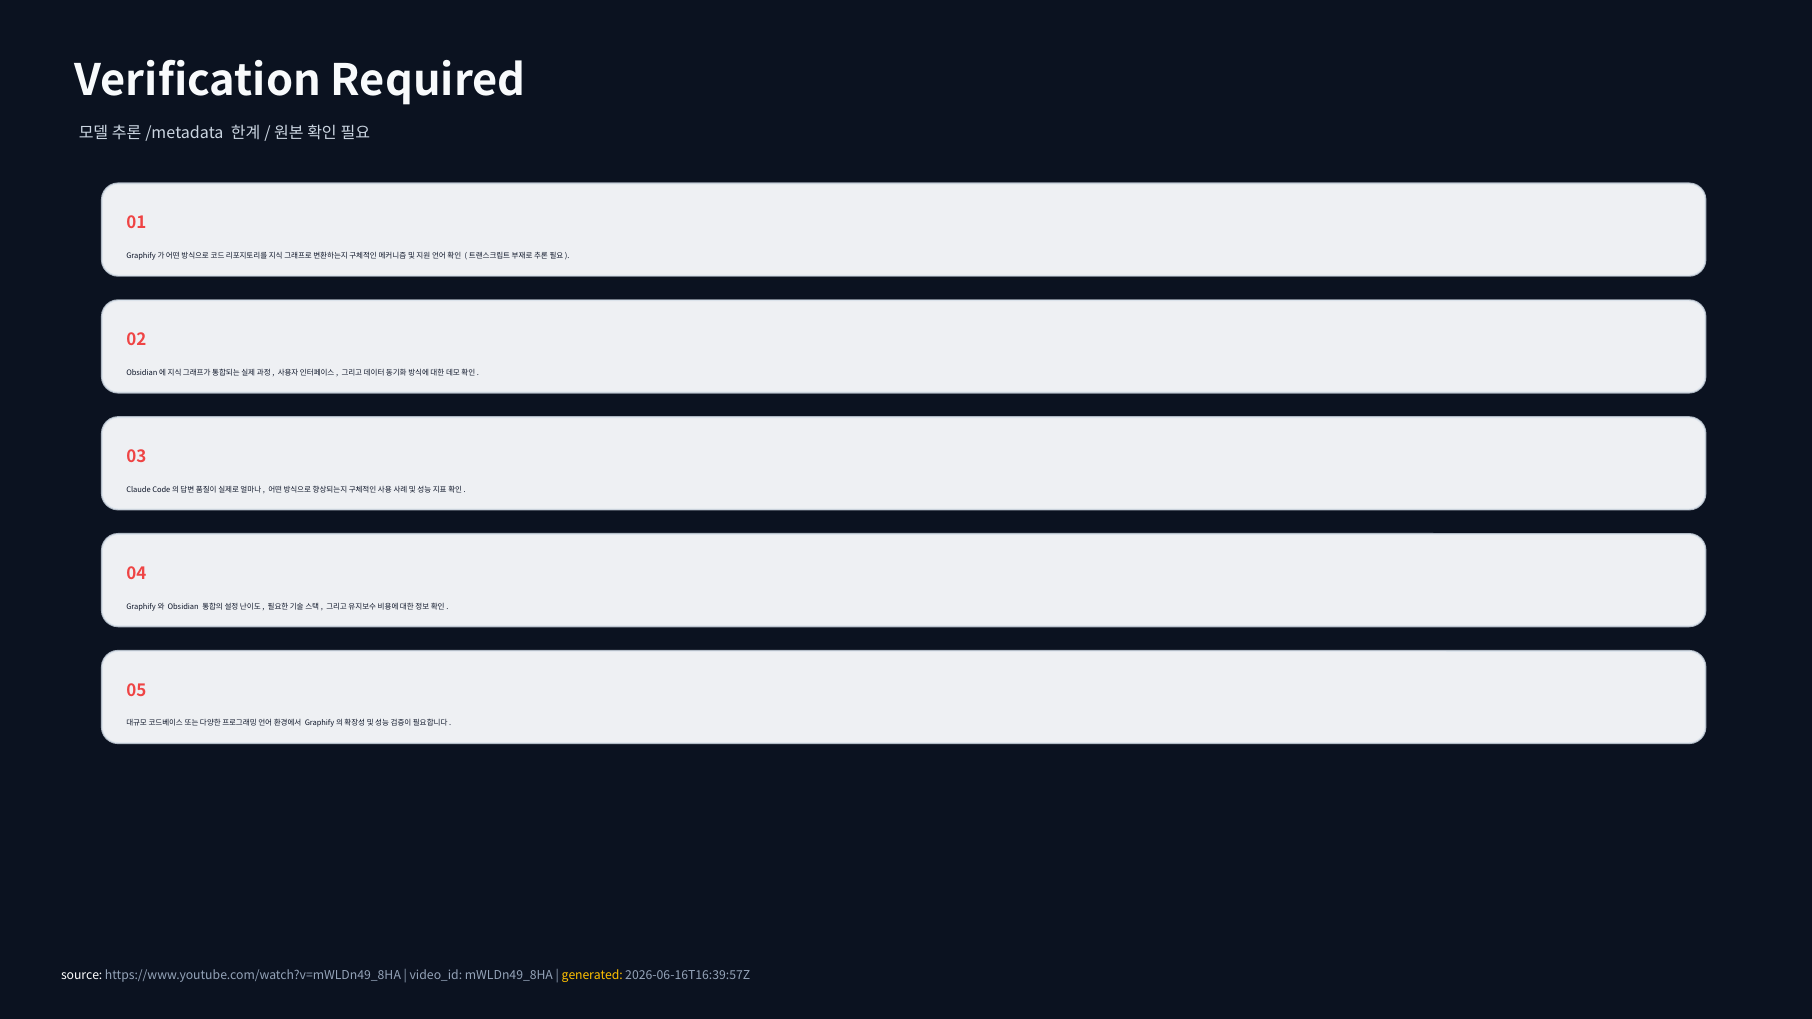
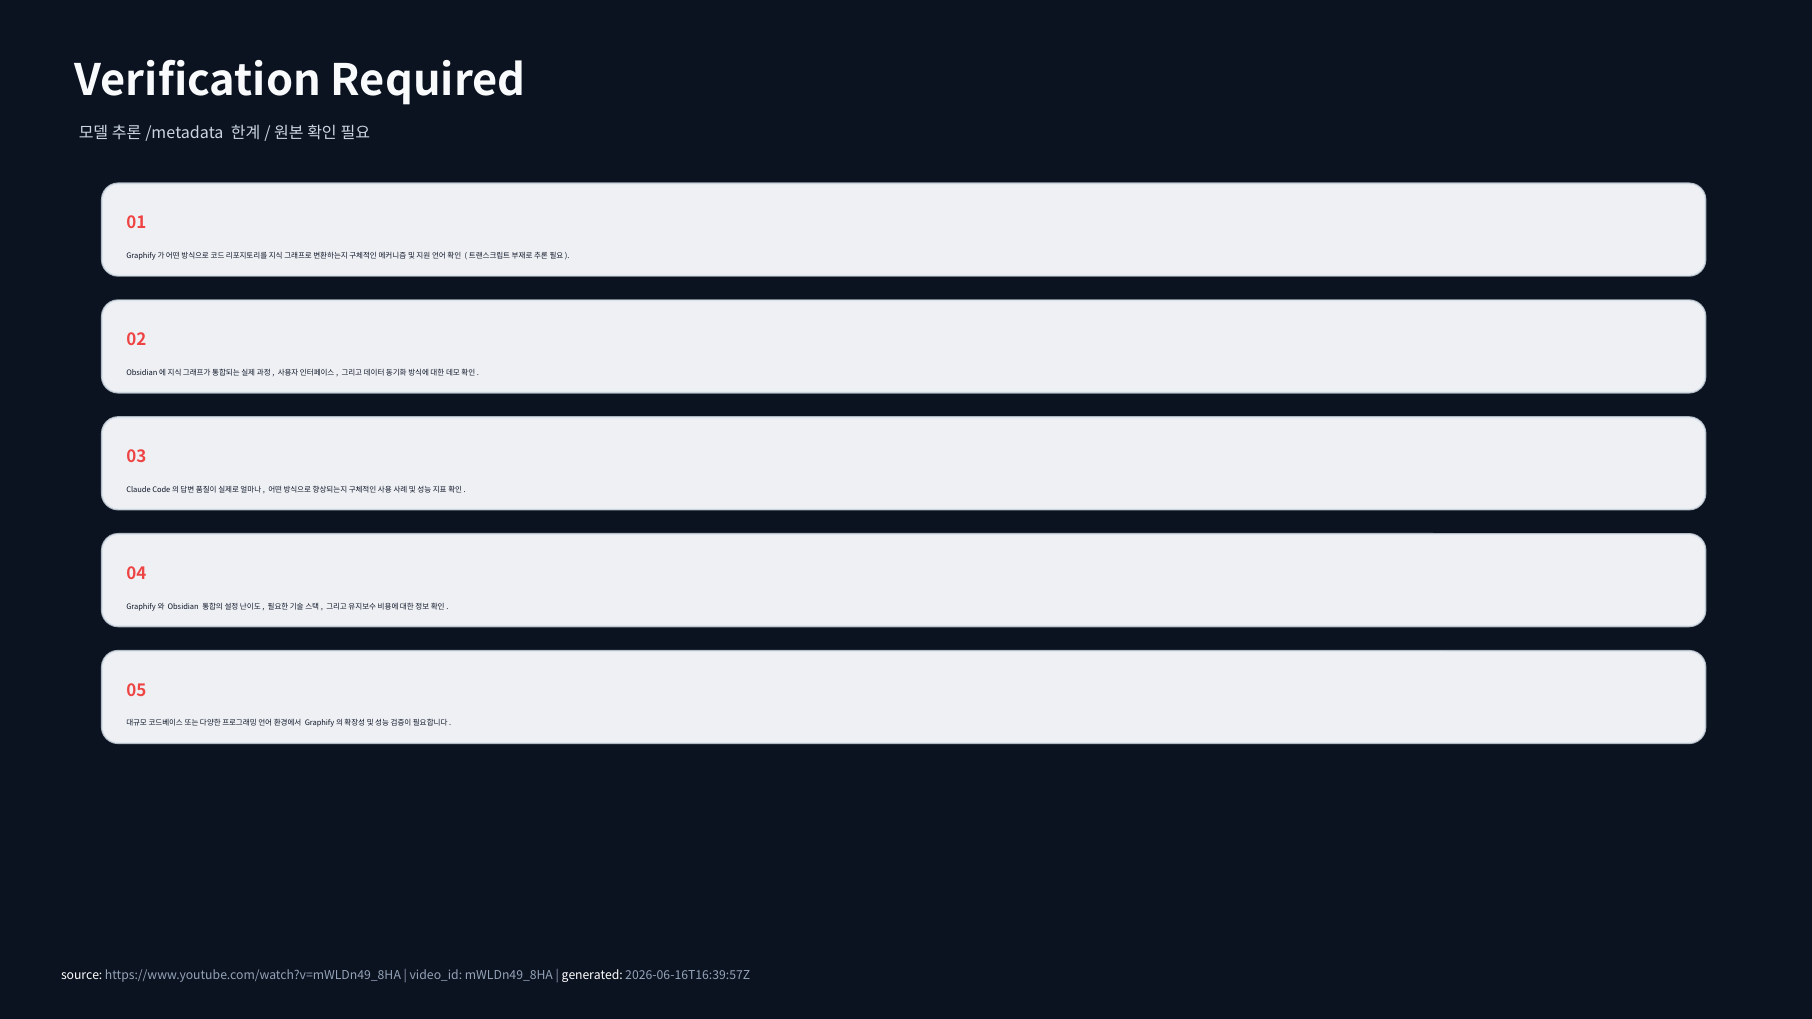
generated colour: yellow -> white
